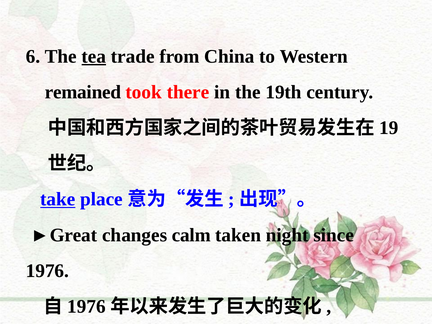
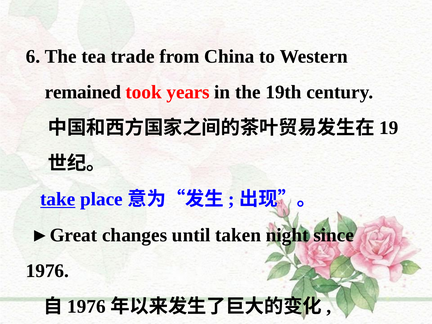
tea underline: present -> none
there: there -> years
calm: calm -> until
